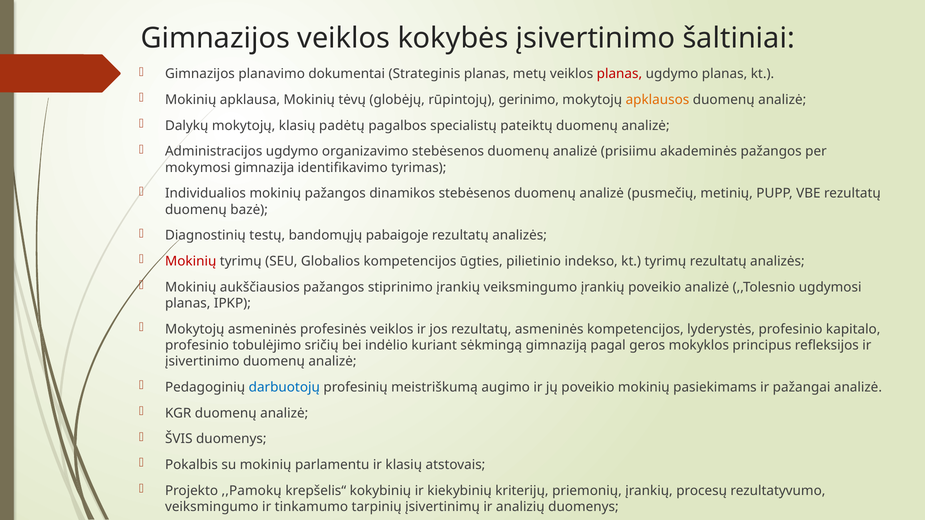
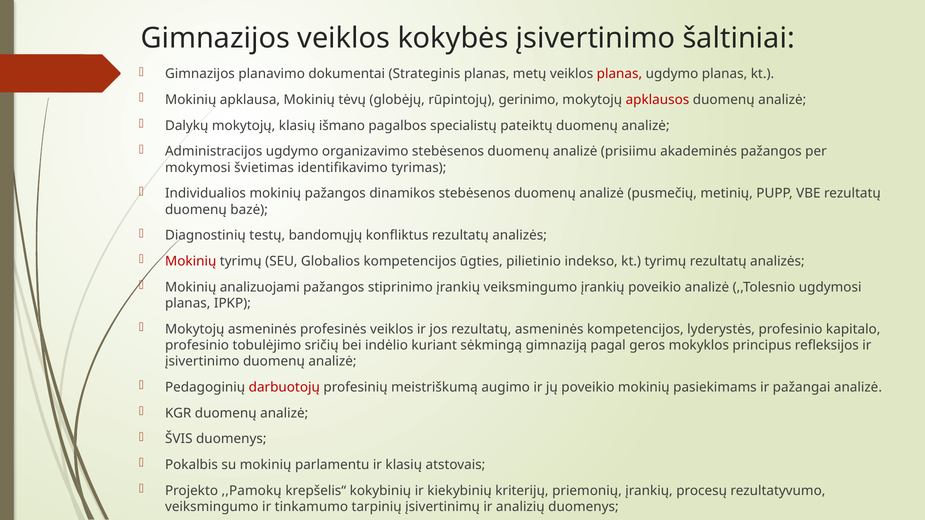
apklausos colour: orange -> red
padėtų: padėtų -> išmano
gimnazija: gimnazija -> švietimas
pabaigoje: pabaigoje -> konfliktus
aukščiausios: aukščiausios -> analizuojami
darbuotojų colour: blue -> red
